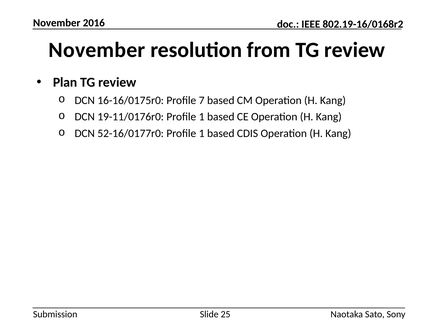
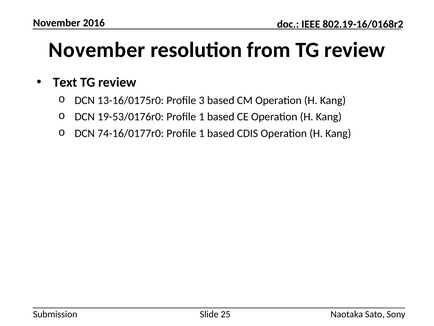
Plan: Plan -> Text
16-16/0175r0: 16-16/0175r0 -> 13-16/0175r0
7: 7 -> 3
19-11/0176r0: 19-11/0176r0 -> 19-53/0176r0
52-16/0177r0: 52-16/0177r0 -> 74-16/0177r0
